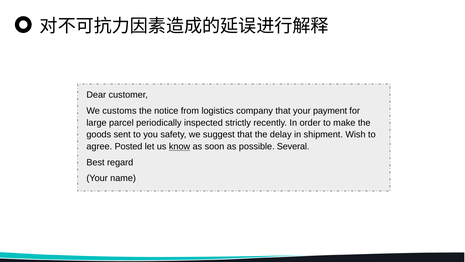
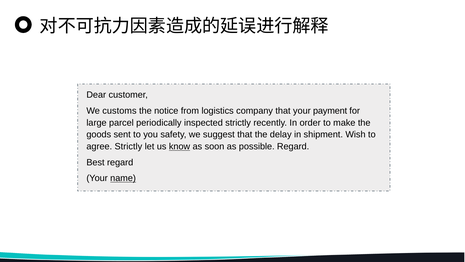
agree Posted: Posted -> Strictly
possible Several: Several -> Regard
name underline: none -> present
